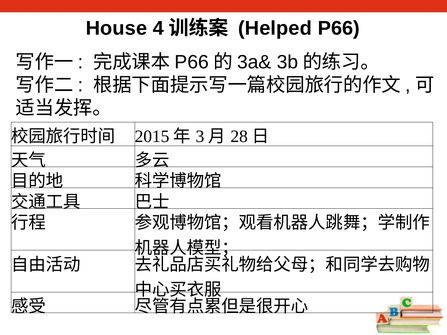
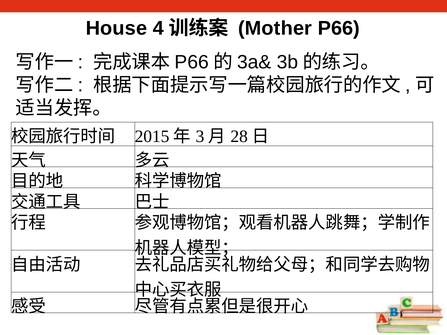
Helped: Helped -> Mother
